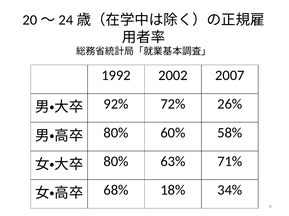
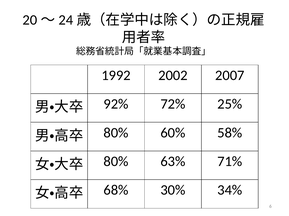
26%: 26% -> 25%
18%: 18% -> 30%
